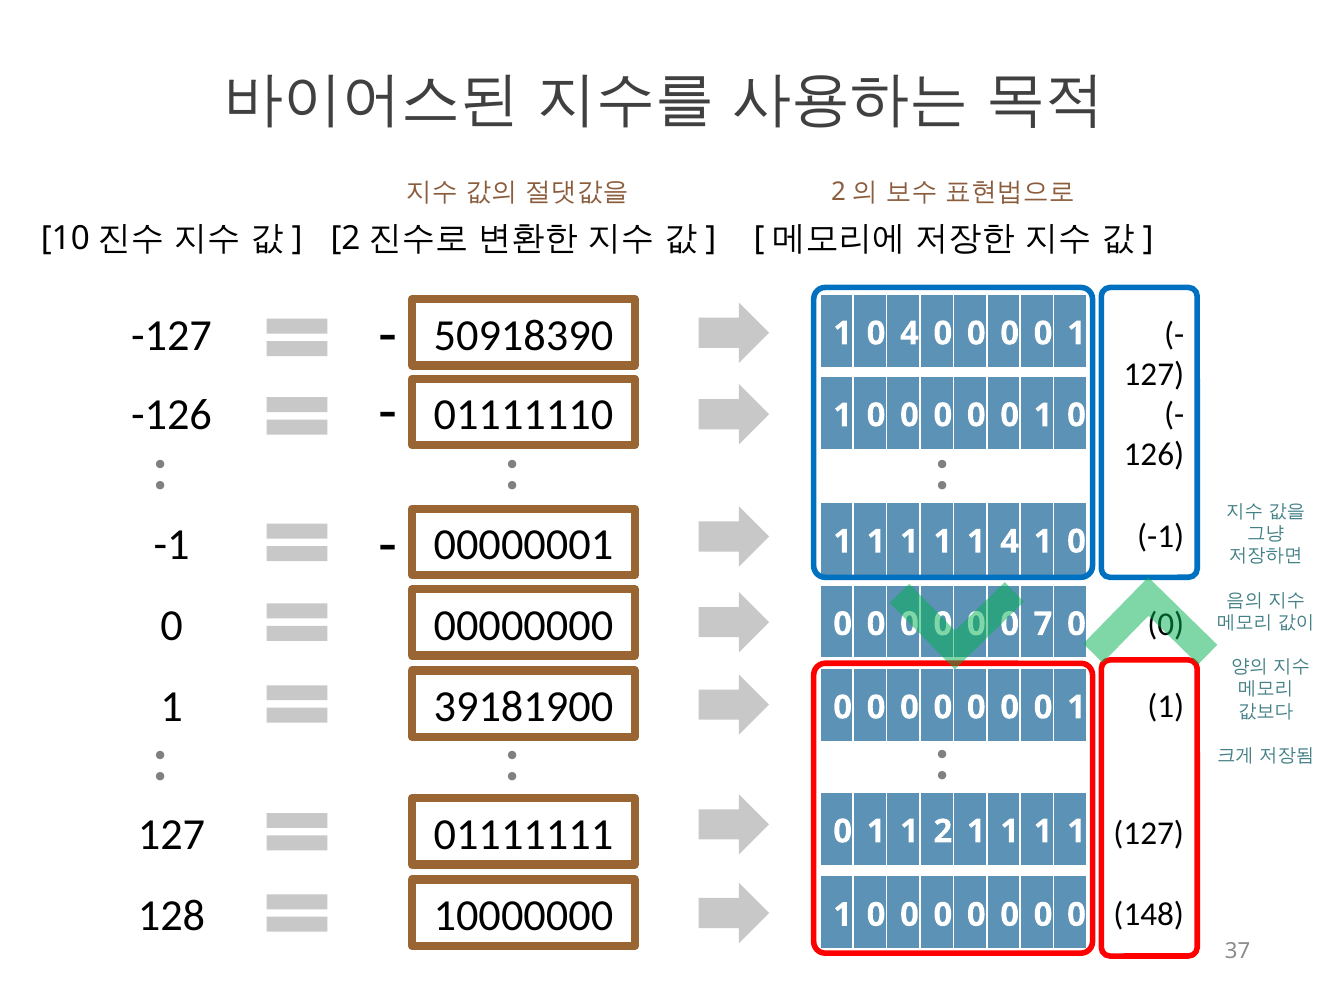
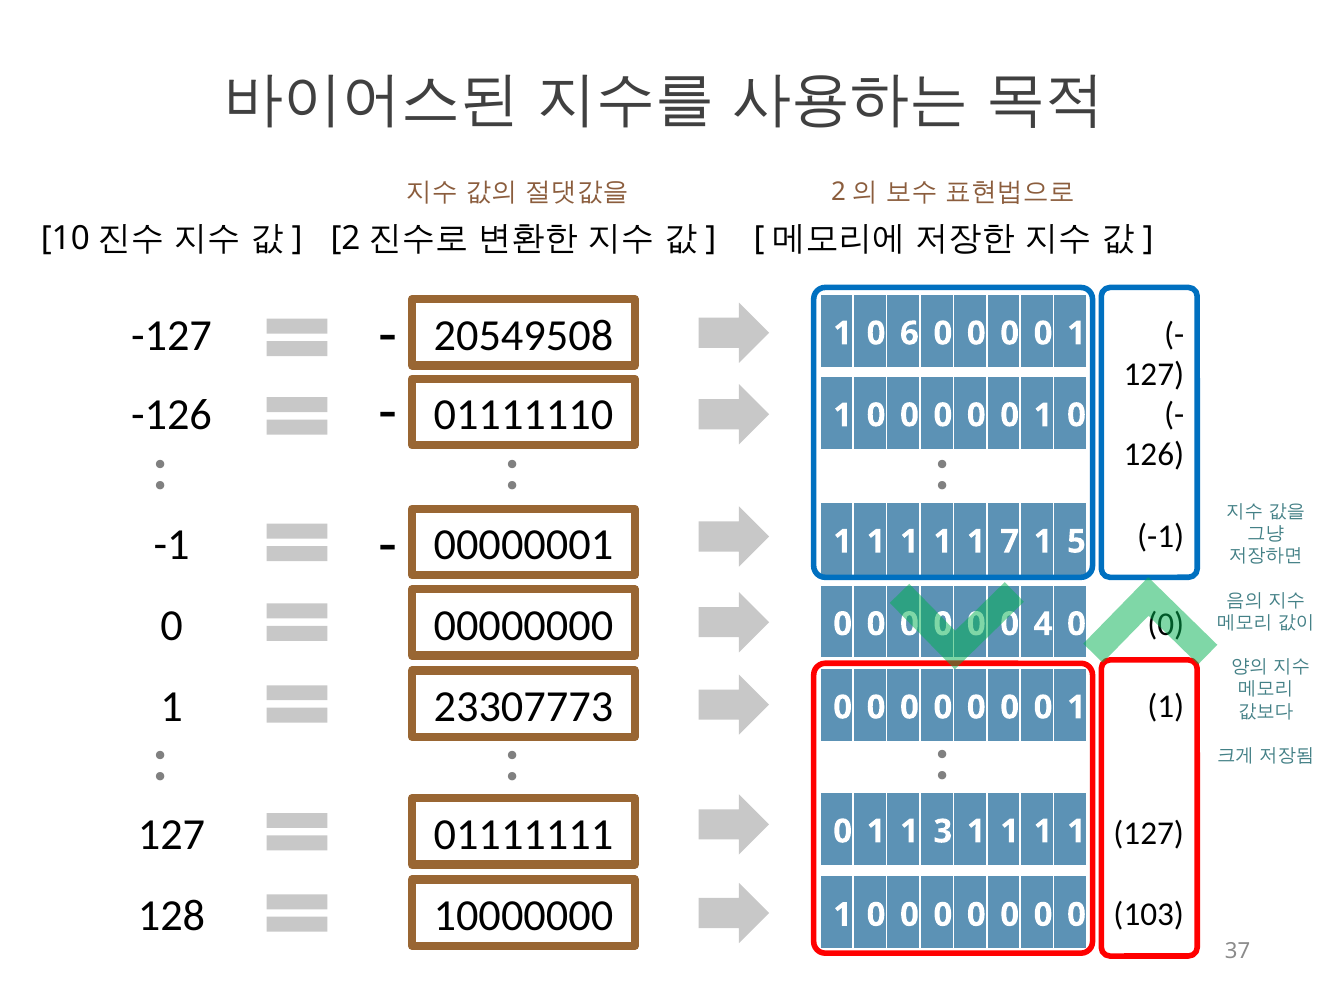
50918390: 50918390 -> 20549508
0 4: 4 -> 6
1 4: 4 -> 7
0 at (1076, 541): 0 -> 5
7: 7 -> 4
39181900: 39181900 -> 23307773
2: 2 -> 3
148: 148 -> 103
